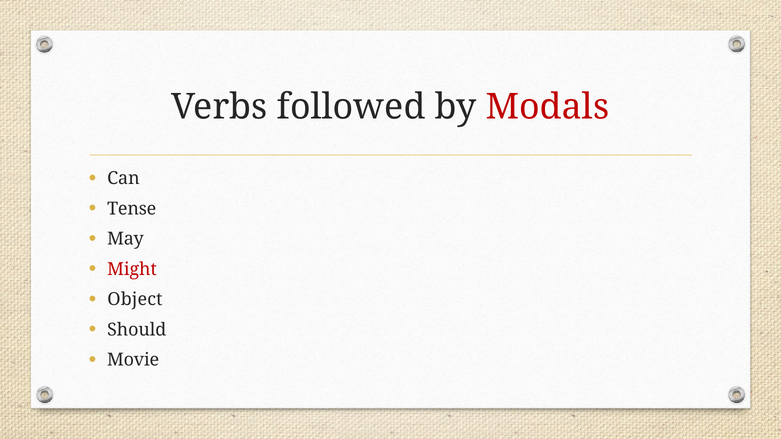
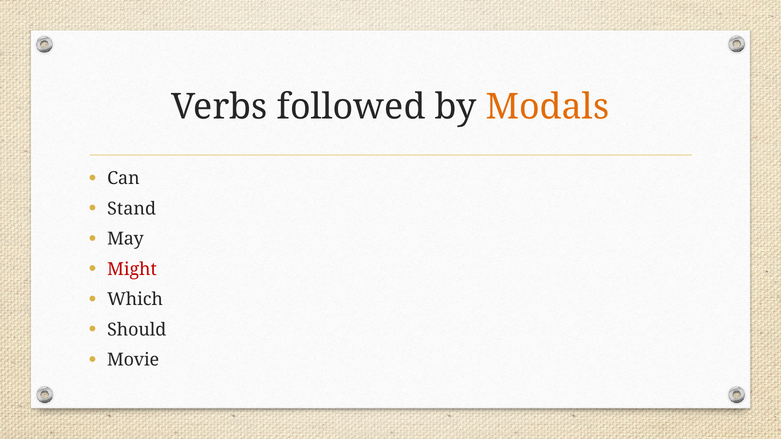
Modals colour: red -> orange
Tense: Tense -> Stand
Object: Object -> Which
